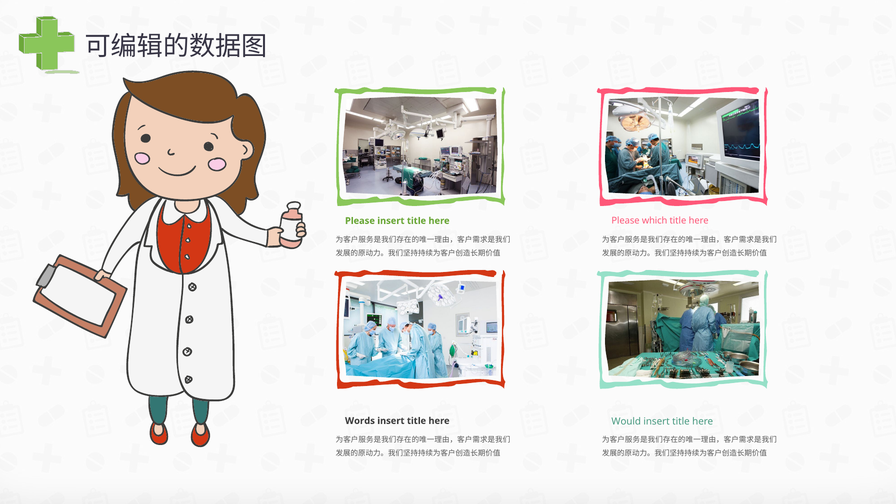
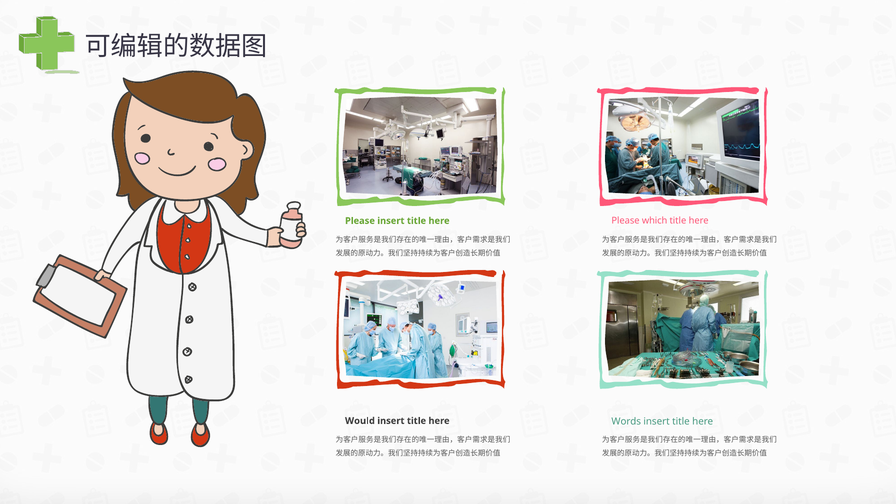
Would: Would -> Words
Words: Words -> Would
